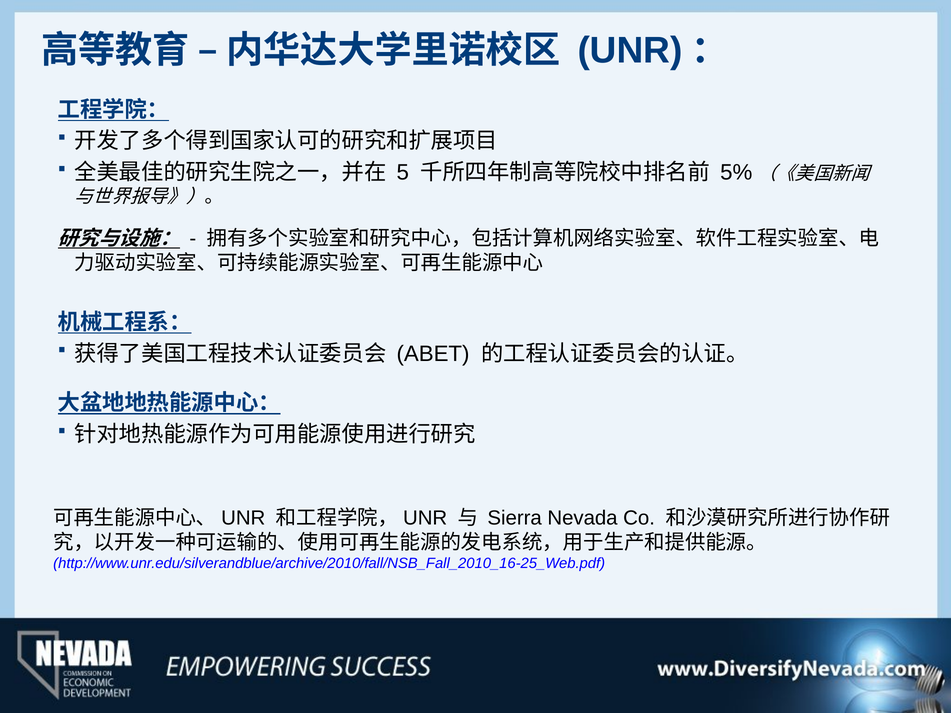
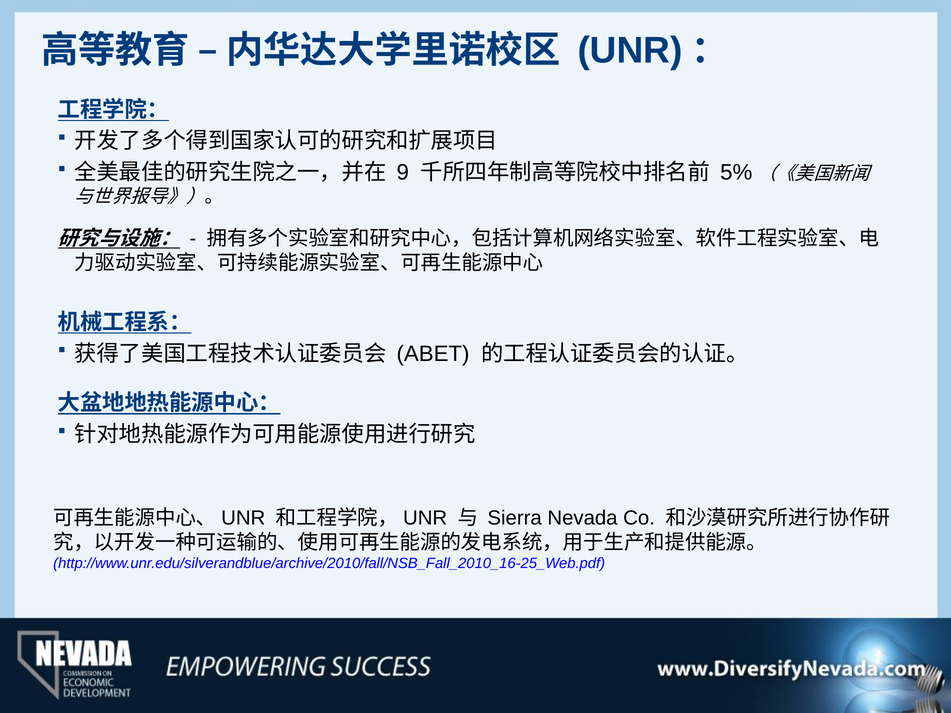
5: 5 -> 9
